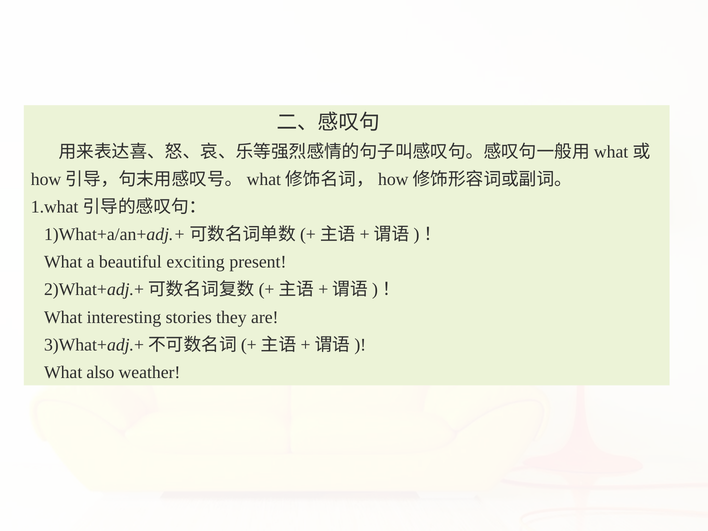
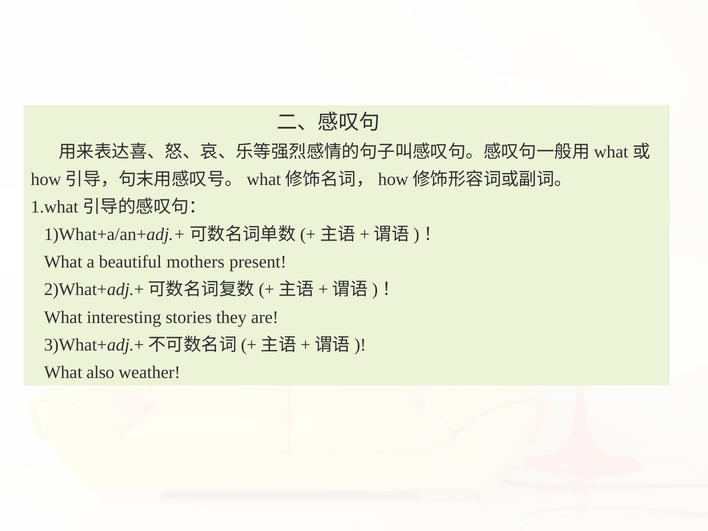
exciting: exciting -> mothers
